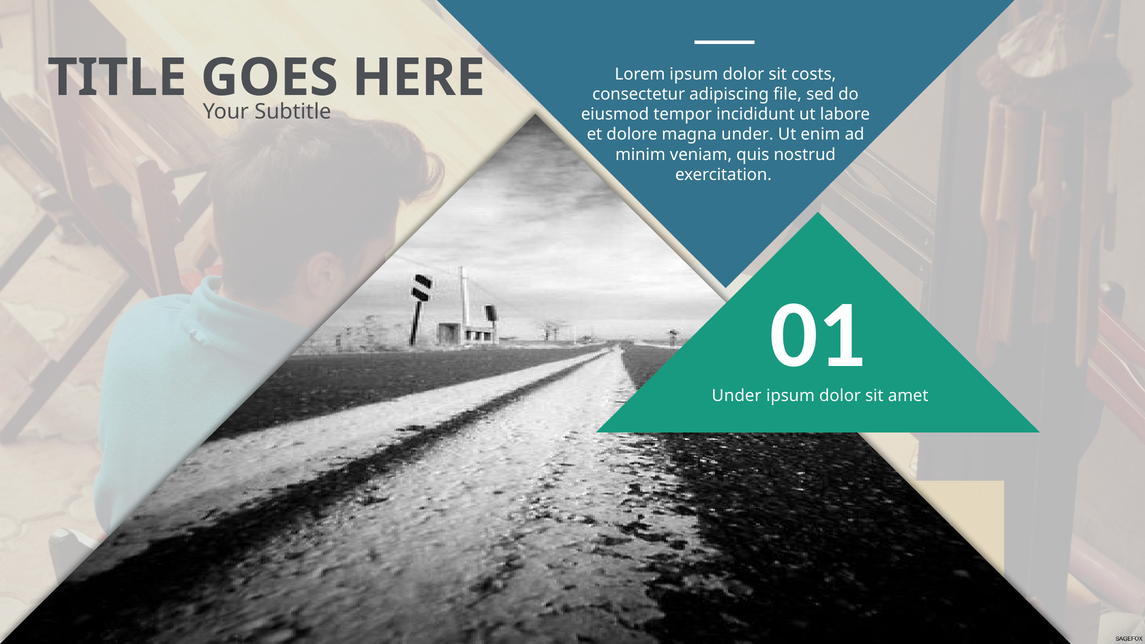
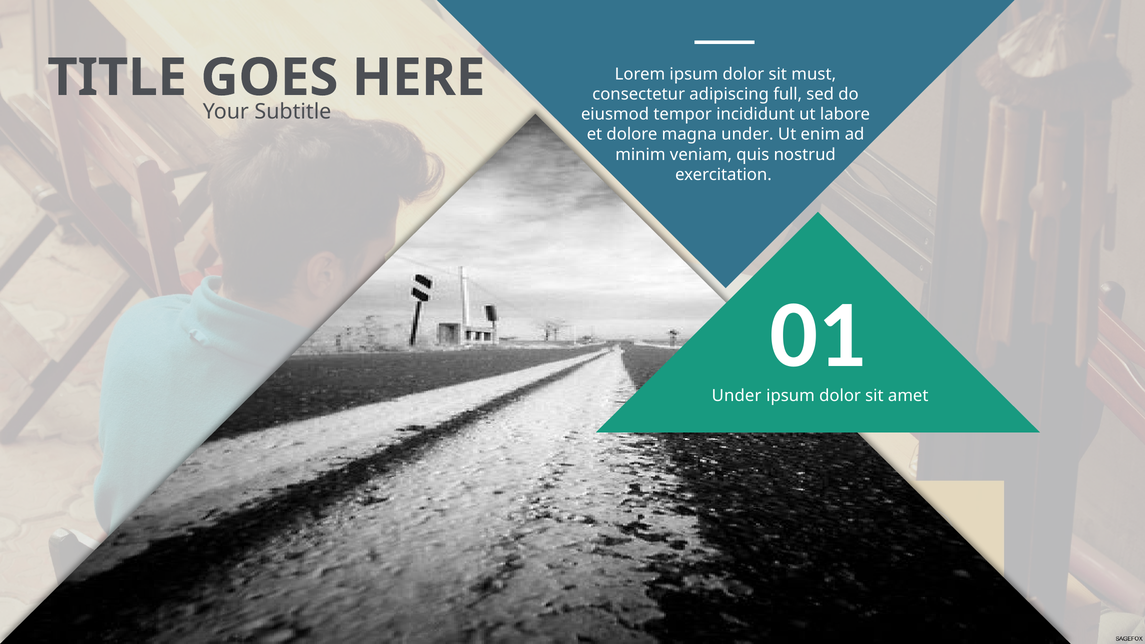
costs: costs -> must
file: file -> full
